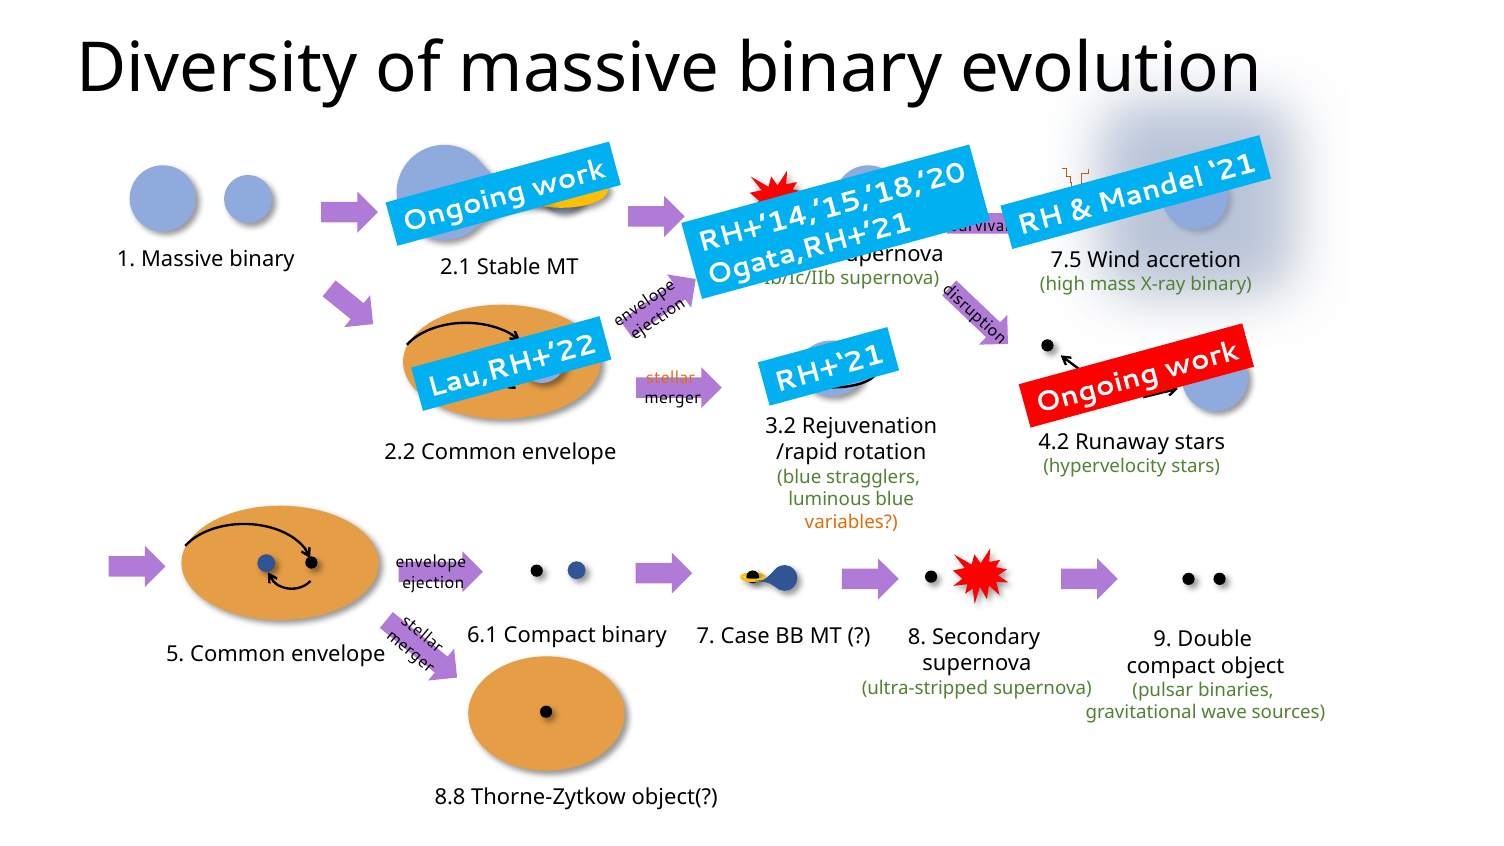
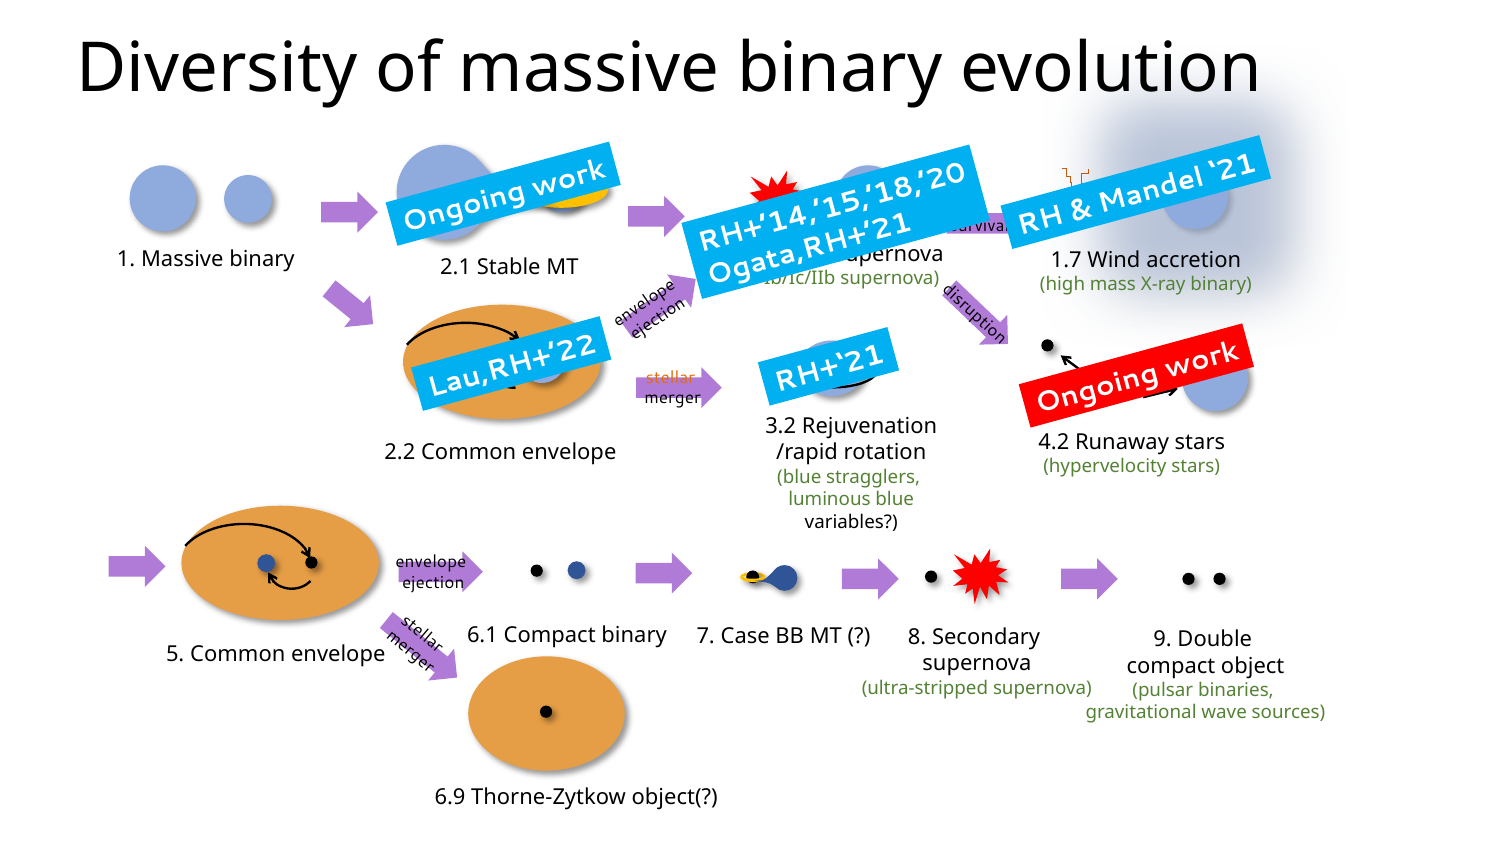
7.5: 7.5 -> 1.7
variables colour: orange -> black
8.8: 8.8 -> 6.9
